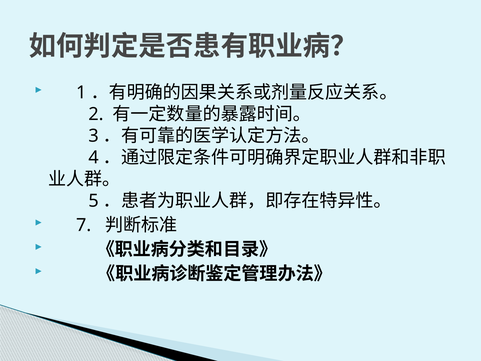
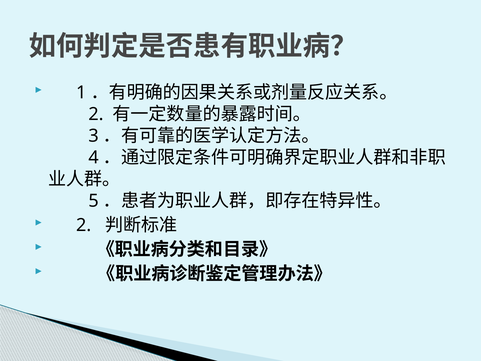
7 at (84, 225): 7 -> 2
